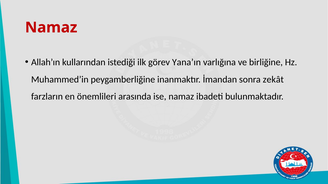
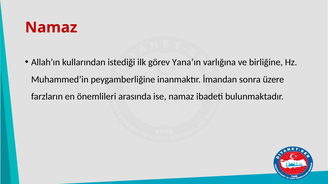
zekât: zekât -> üzere
